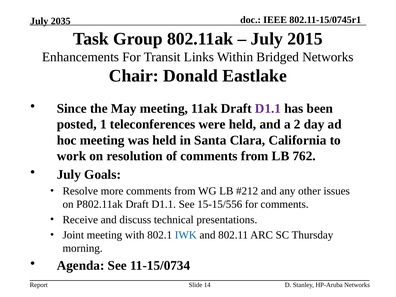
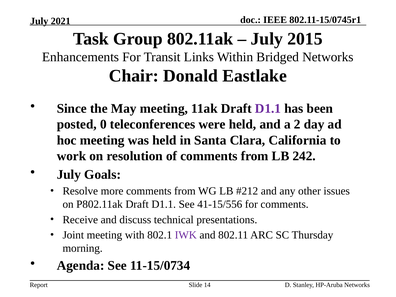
2035: 2035 -> 2021
1: 1 -> 0
762: 762 -> 242
15-15/556: 15-15/556 -> 41-15/556
IWK colour: blue -> purple
